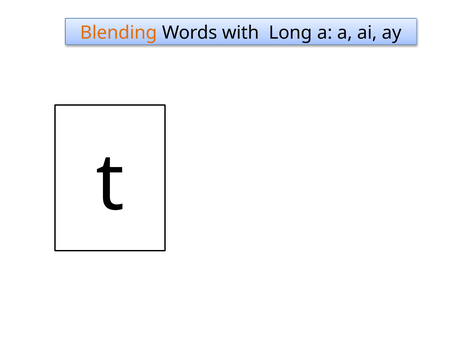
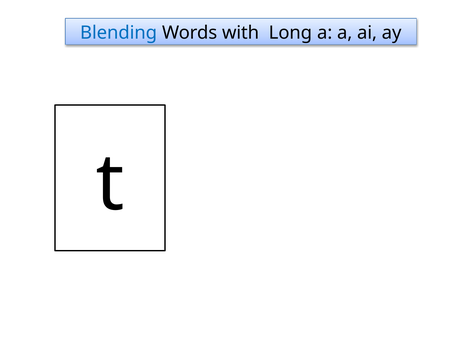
Blending colour: orange -> blue
